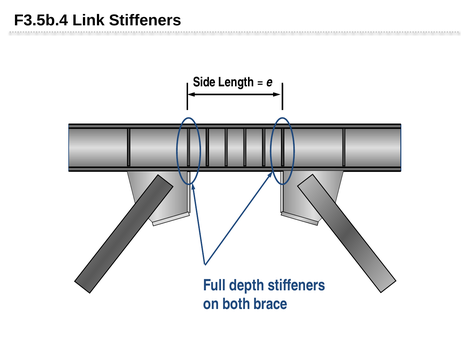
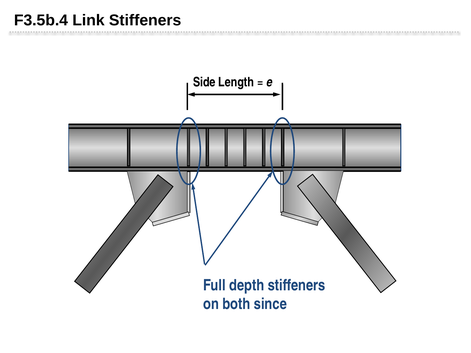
brace: brace -> since
